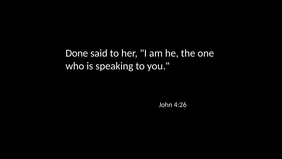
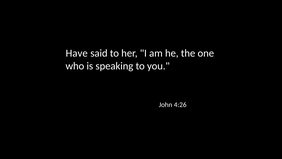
Done: Done -> Have
